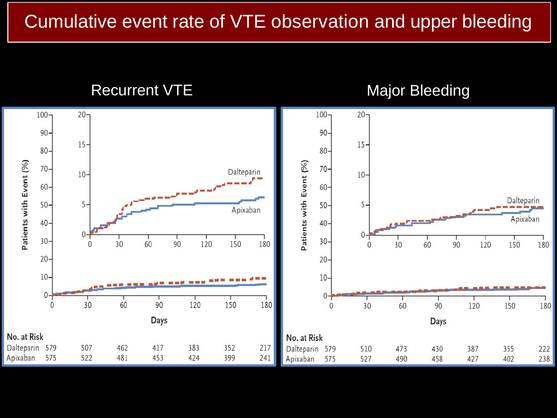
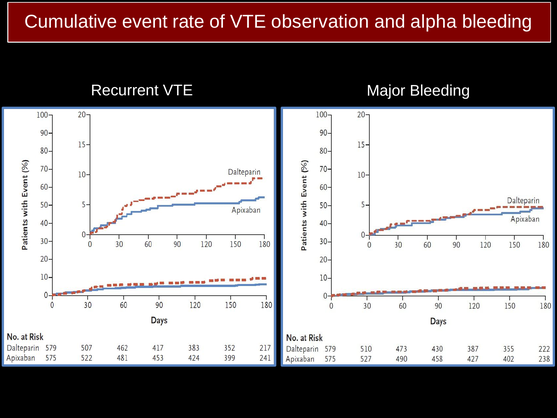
upper: upper -> alpha
